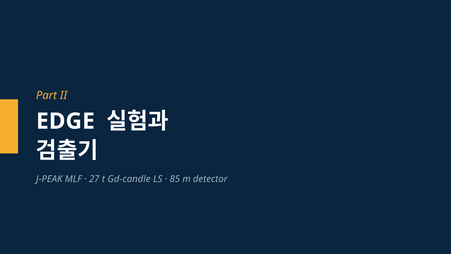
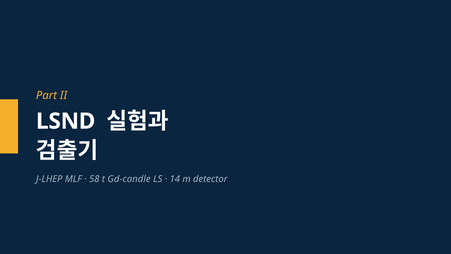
EDGE: EDGE -> LSND
J-PEAK: J-PEAK -> J-LHEP
27: 27 -> 58
85: 85 -> 14
